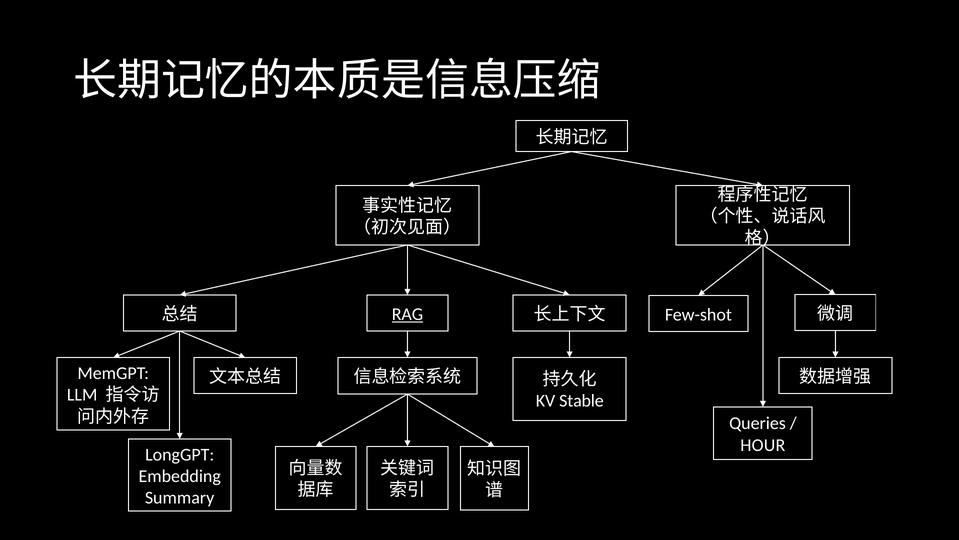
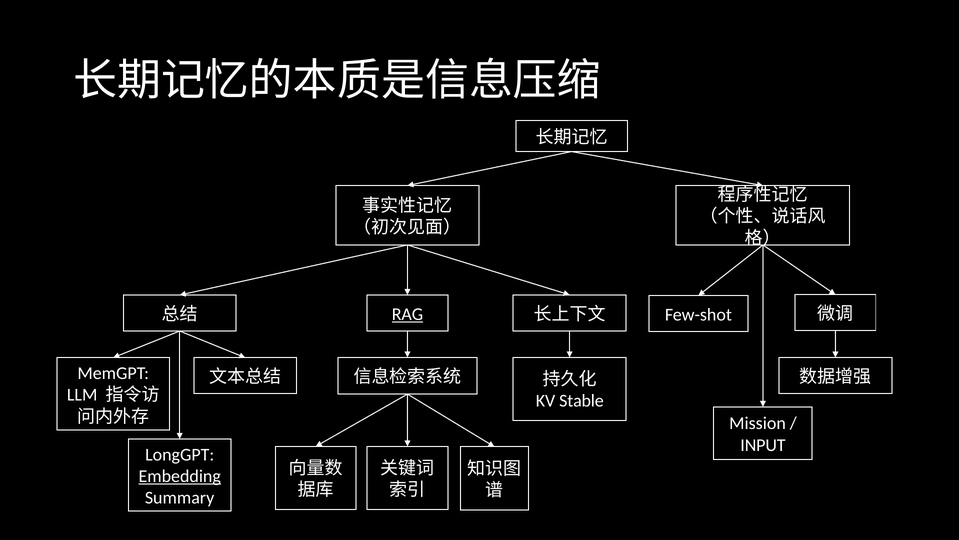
Queries: Queries -> Mission
HOUR: HOUR -> INPUT
Embedding underline: none -> present
